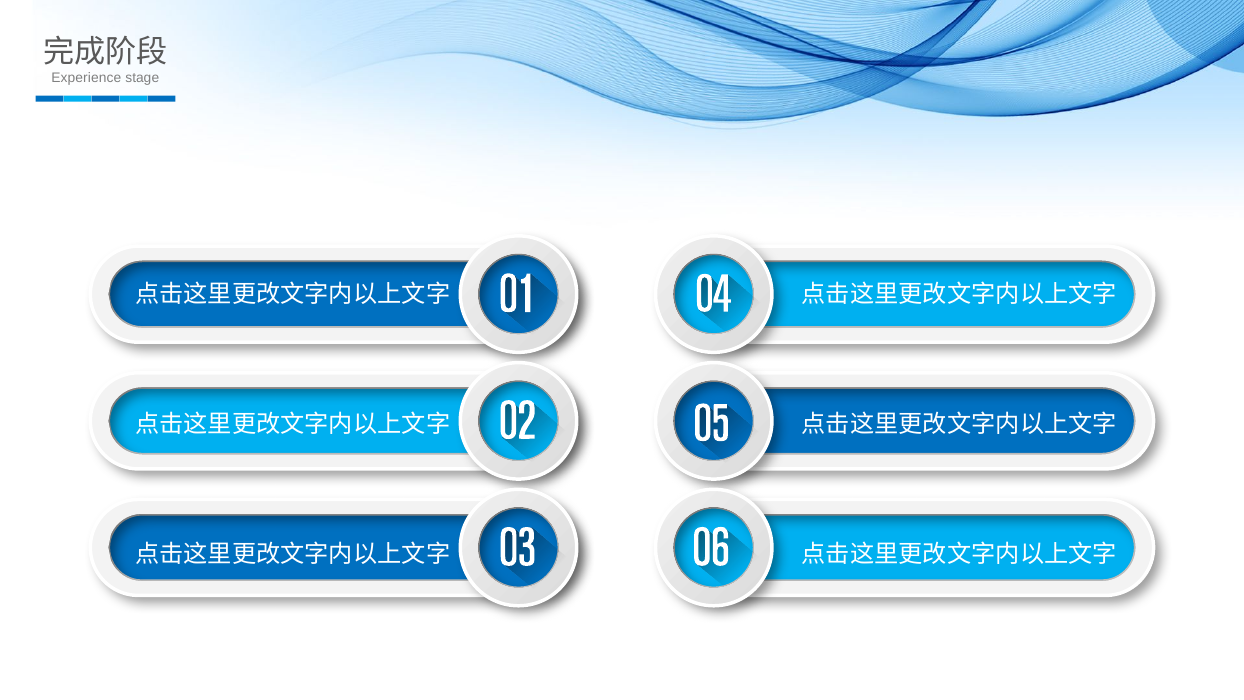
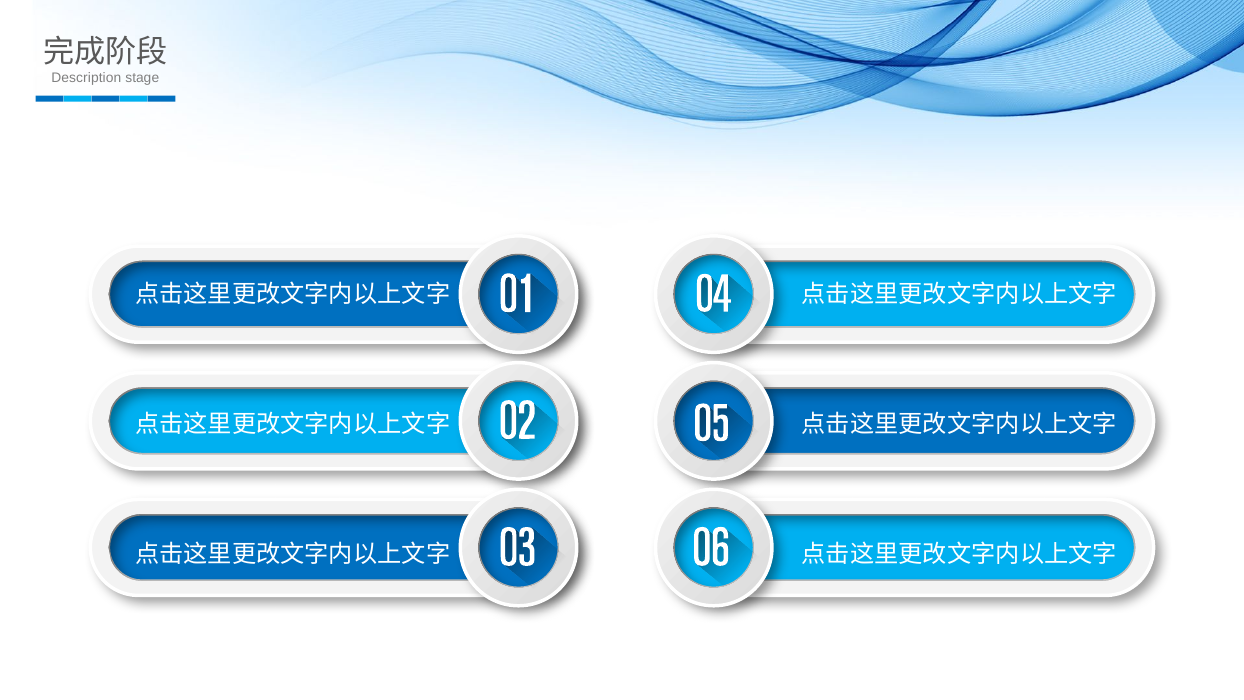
Experience: Experience -> Description
